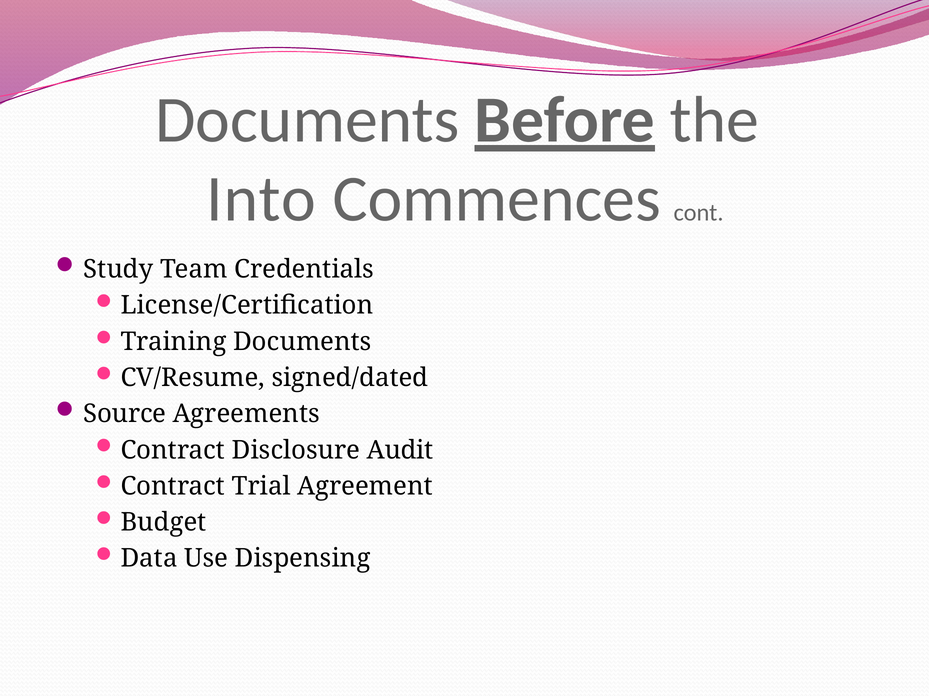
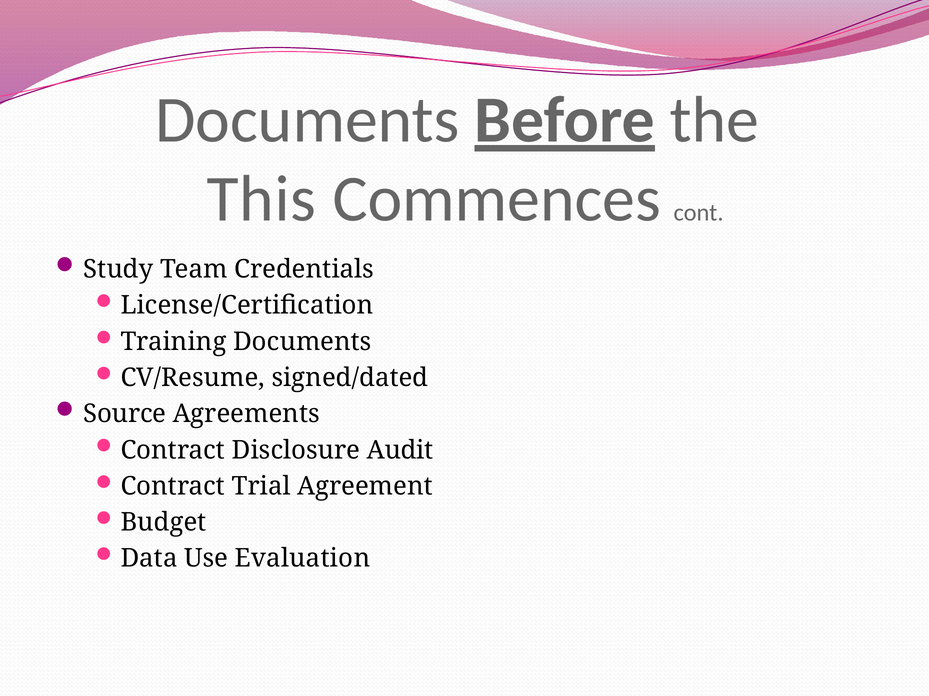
Into: Into -> This
Dispensing: Dispensing -> Evaluation
